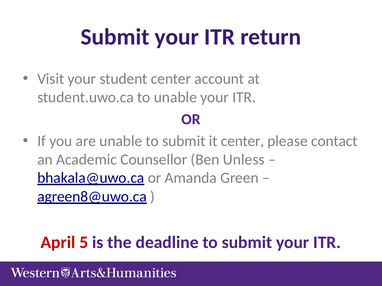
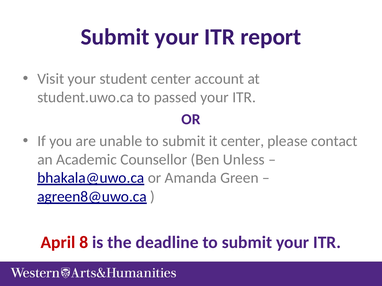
return: return -> report
to unable: unable -> passed
5: 5 -> 8
